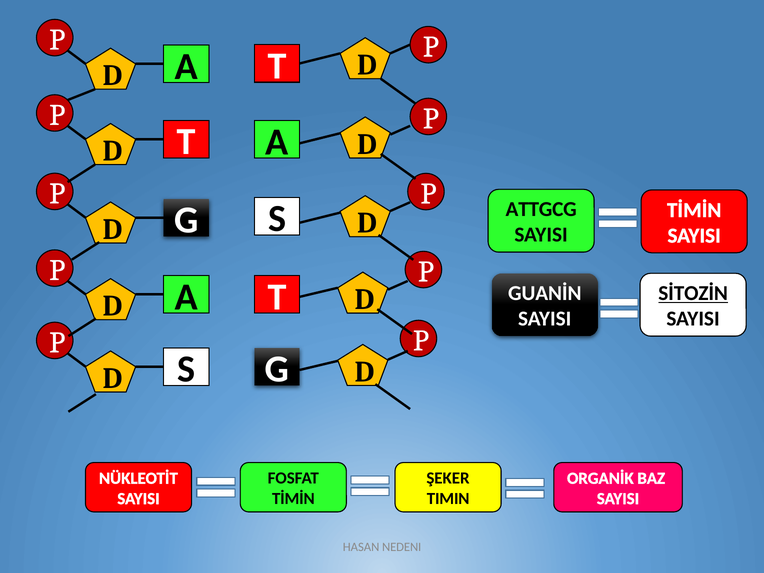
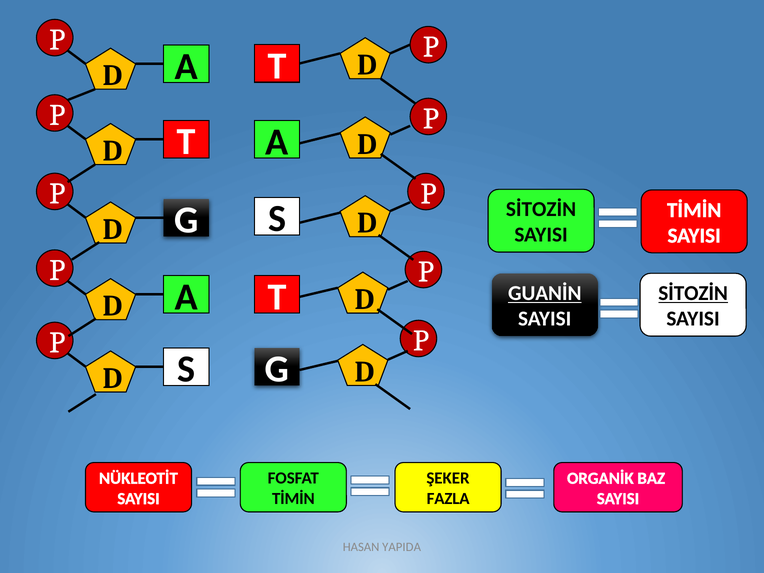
ATTGCG at (541, 209): ATTGCG -> SİTOZİN
GUANİN underline: none -> present
TIMIN: TIMIN -> FAZLA
NEDENI: NEDENI -> YAPIDA
